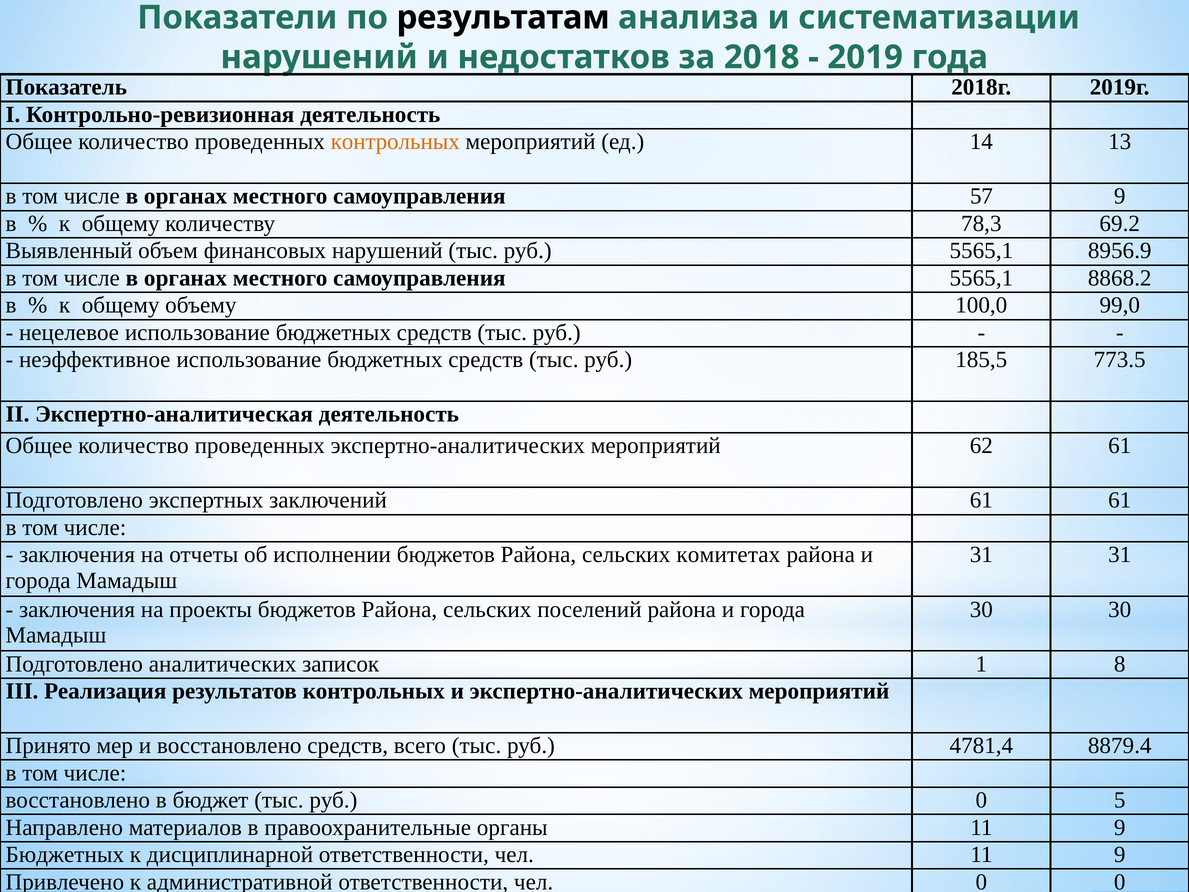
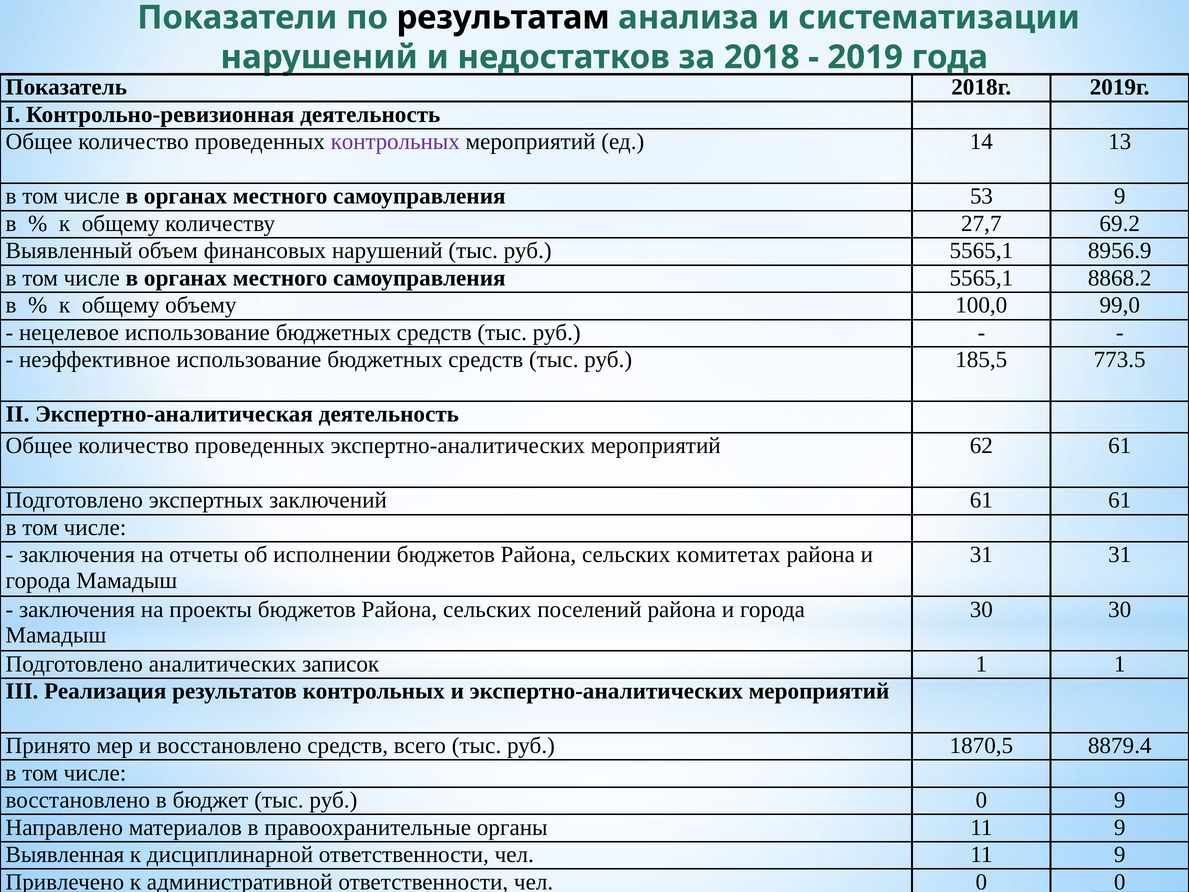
контрольных at (395, 142) colour: orange -> purple
57: 57 -> 53
78,3: 78,3 -> 27,7
1 8: 8 -> 1
4781,4: 4781,4 -> 1870,5
0 5: 5 -> 9
Бюджетных at (65, 854): Бюджетных -> Выявленная
